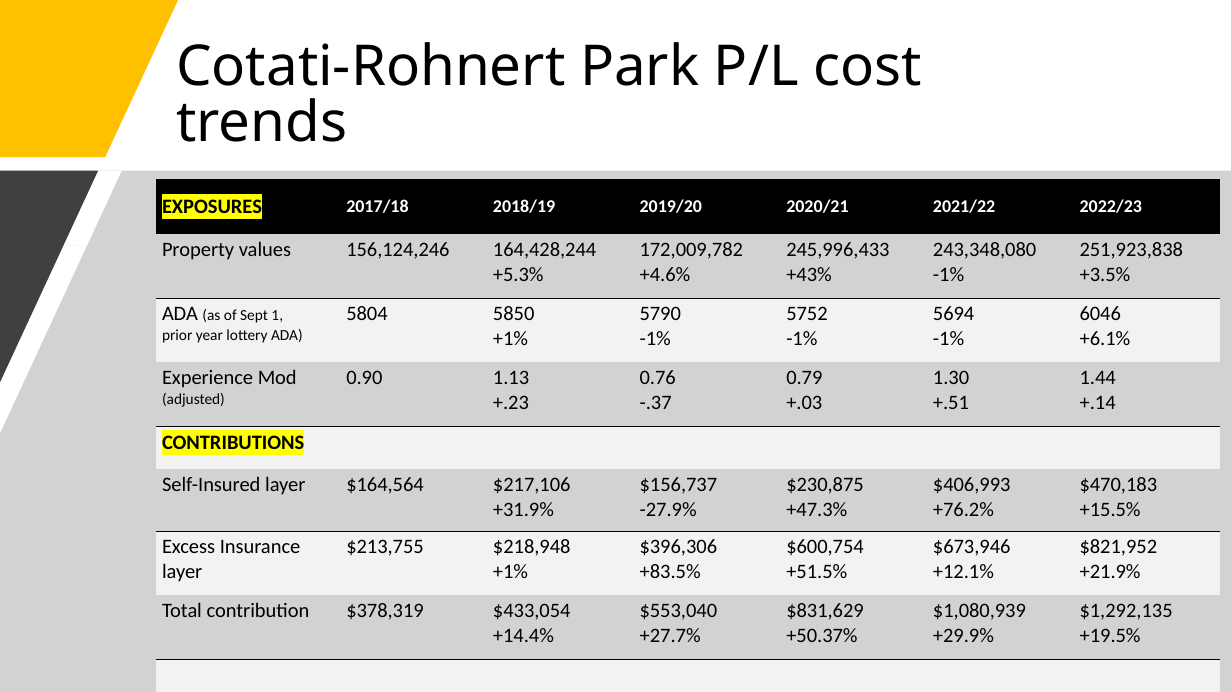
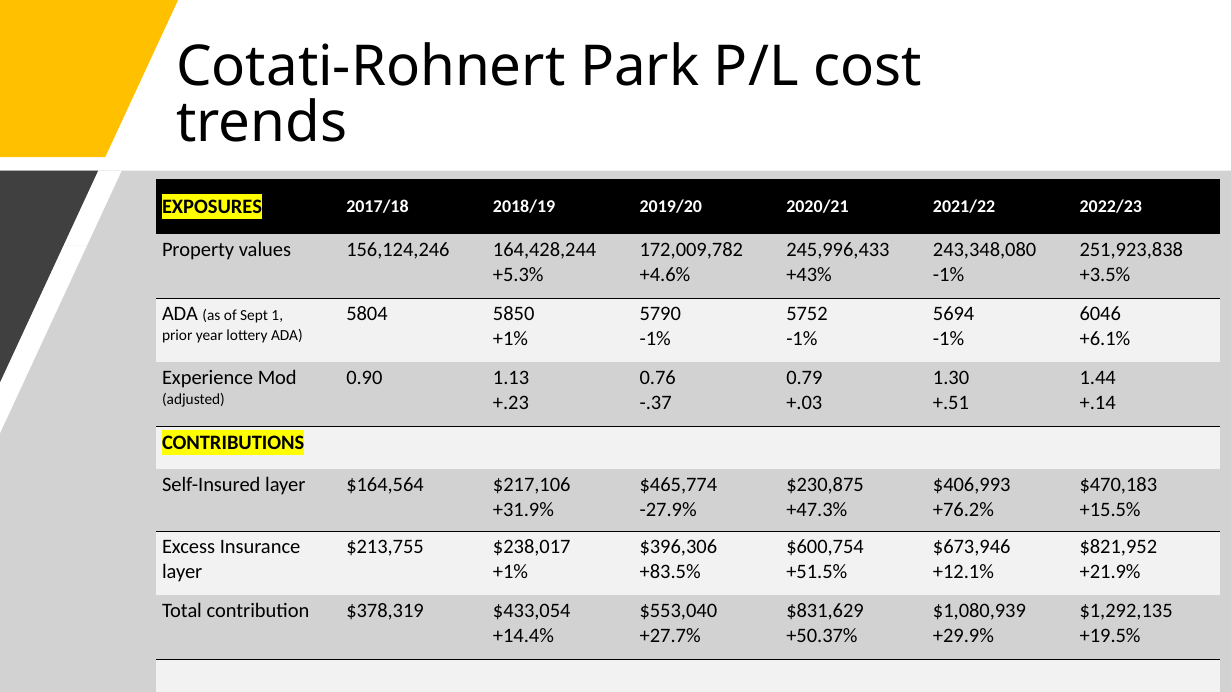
$156,737: $156,737 -> $465,774
$218,948: $218,948 -> $238,017
